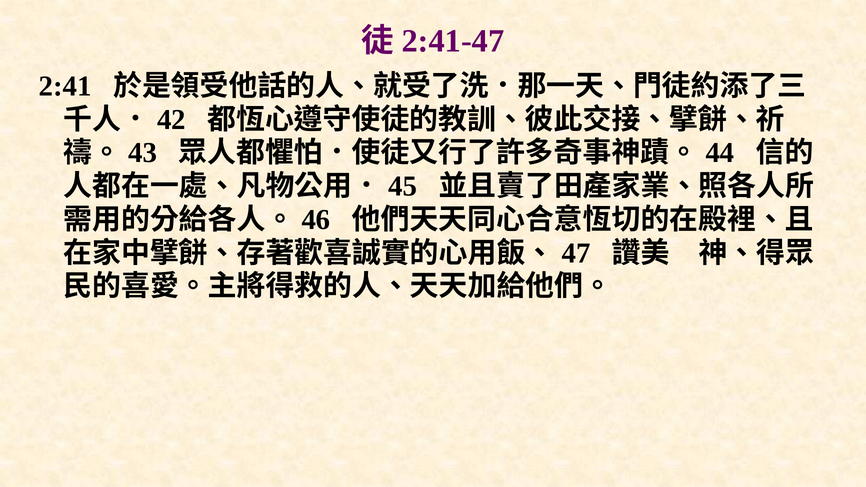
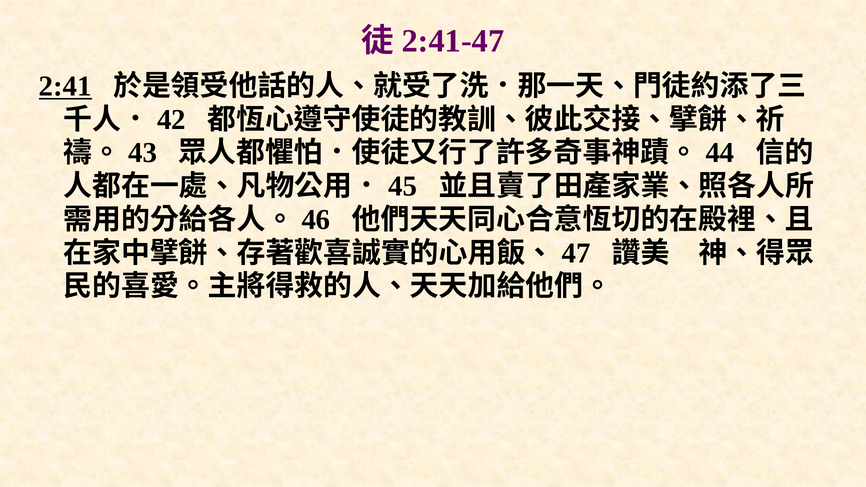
2:41 underline: none -> present
